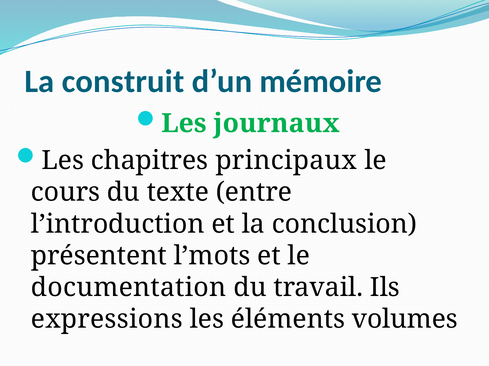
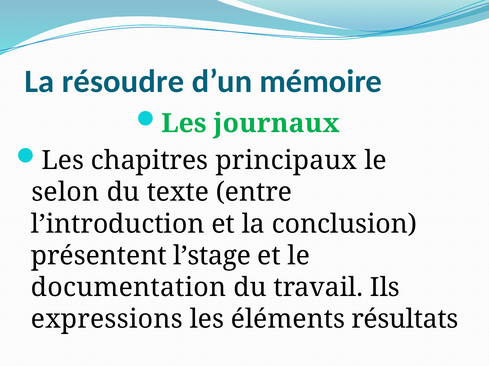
construit: construit -> résoudre
cours: cours -> selon
l’mots: l’mots -> l’stage
volumes: volumes -> résultats
